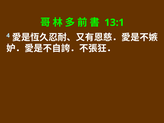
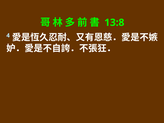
13:1: 13:1 -> 13:8
